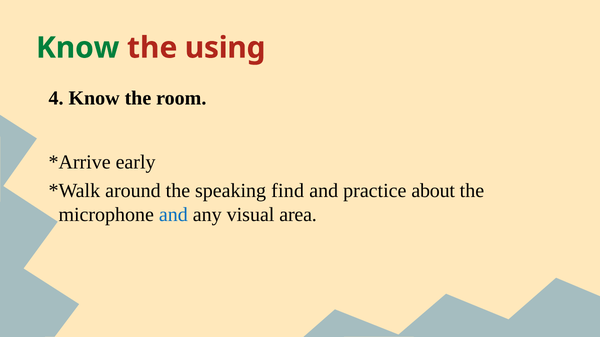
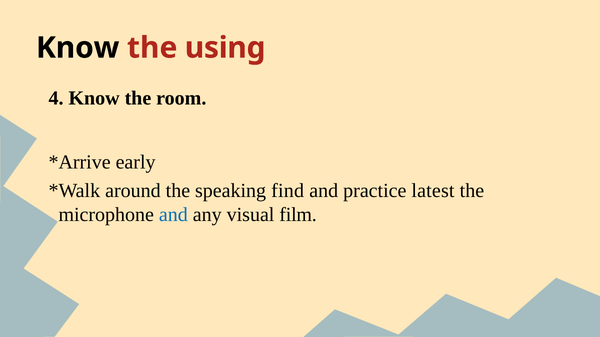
Know at (78, 48) colour: green -> black
about: about -> latest
area: area -> film
